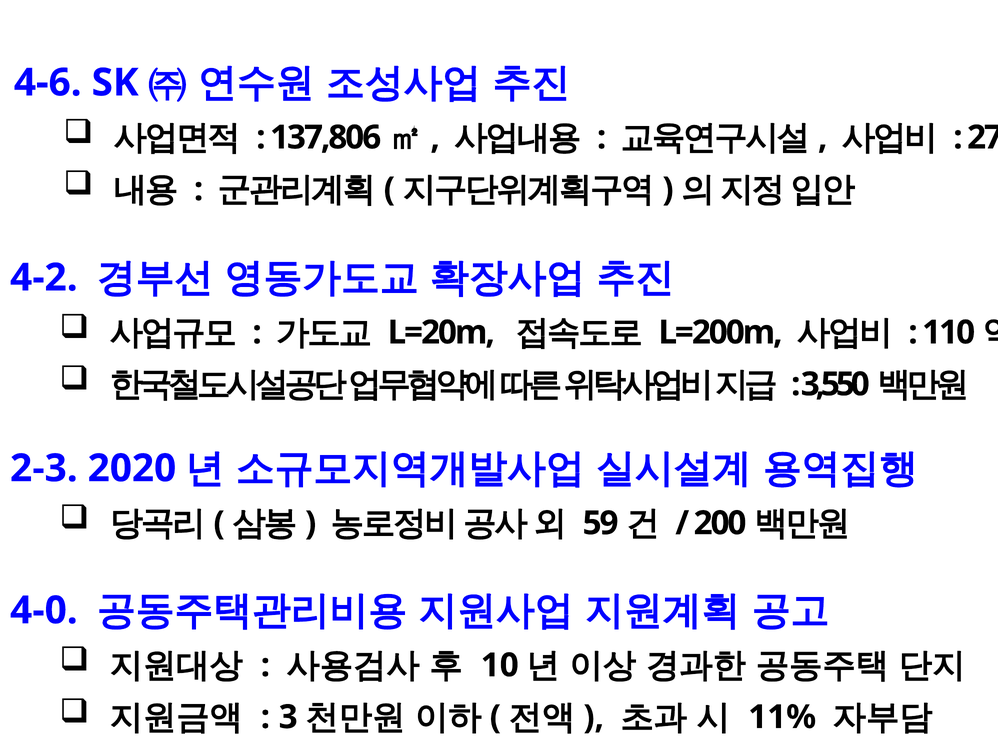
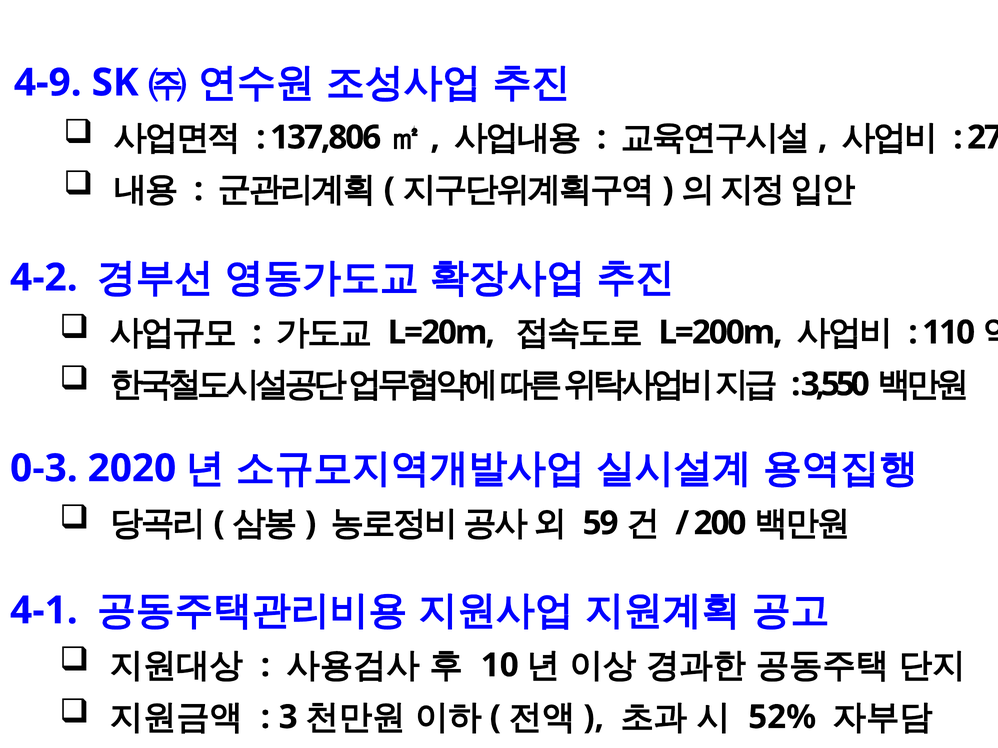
4-6: 4-6 -> 4-9
2-3: 2-3 -> 0-3
4-0: 4-0 -> 4-1
11%: 11% -> 52%
